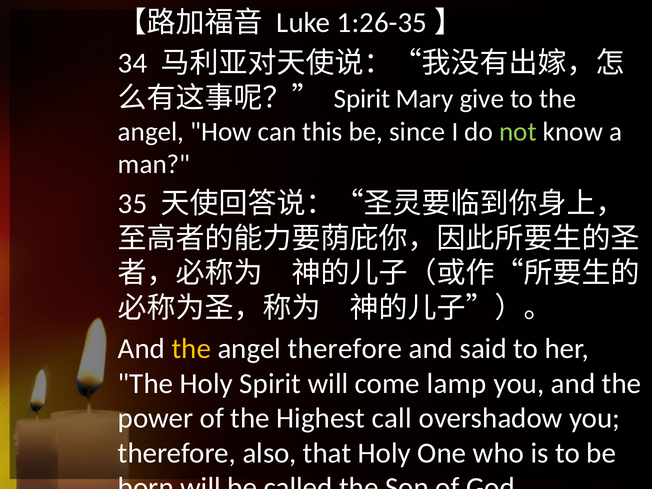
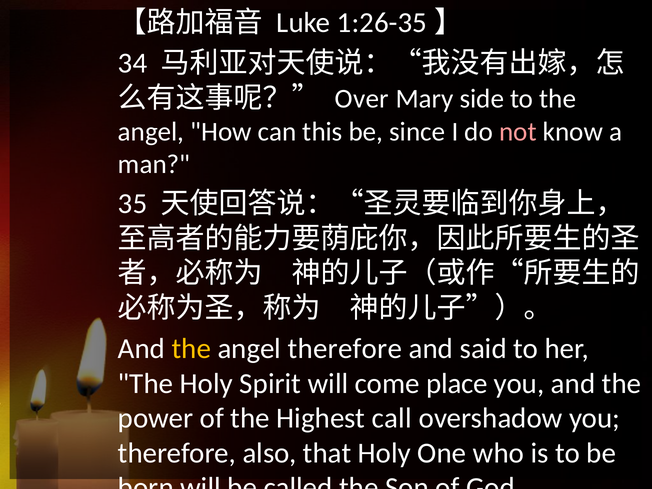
Spirit at (362, 99): Spirit -> Over
give: give -> side
not colour: light green -> pink
lamp: lamp -> place
